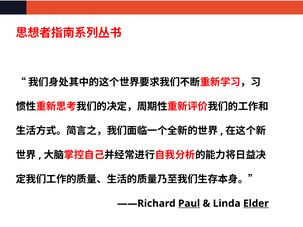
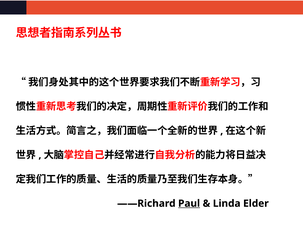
Elder underline: present -> none
